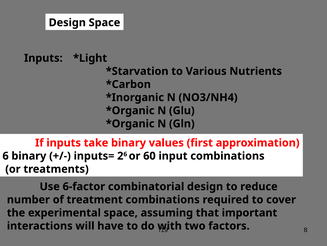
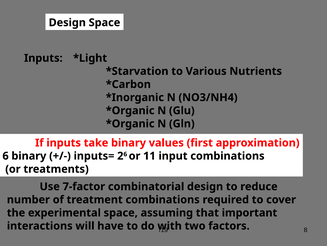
60: 60 -> 11
6-factor: 6-factor -> 7-factor
